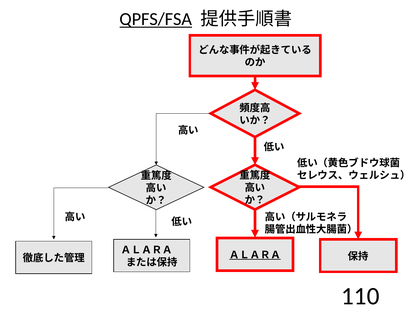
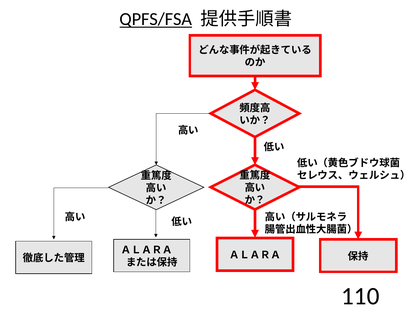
ＡＬＡＲＡ at (255, 255) underline: present -> none
